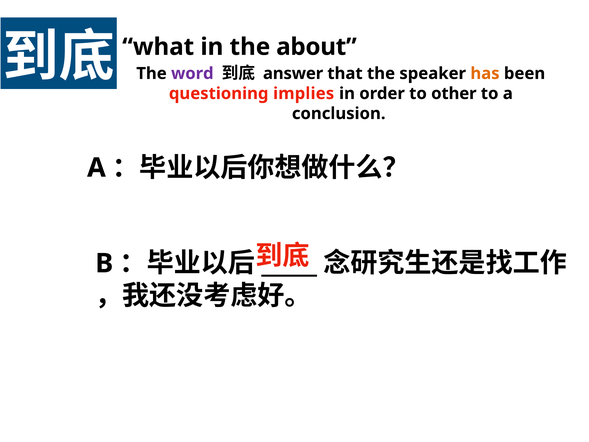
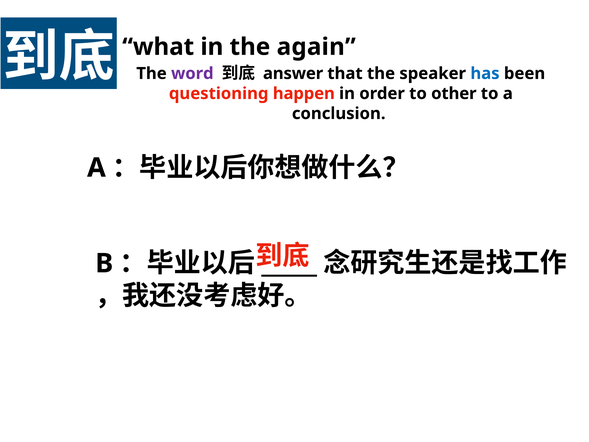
has colour: orange -> blue
about: about -> again
implies: implies -> happen
